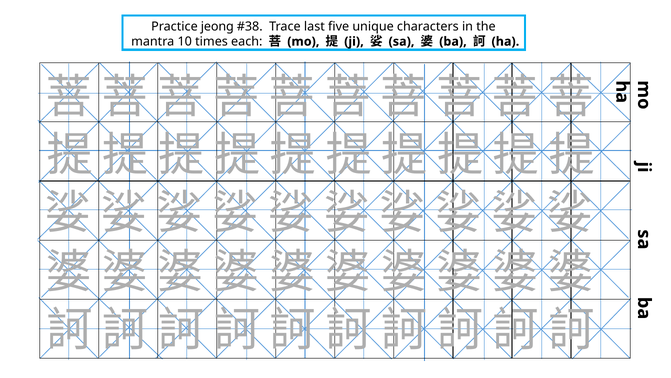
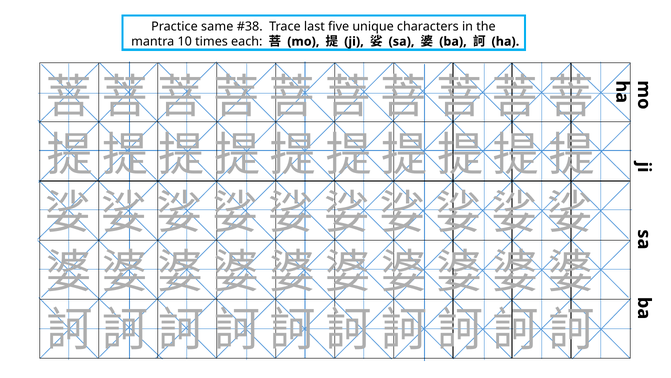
jeong: jeong -> same
